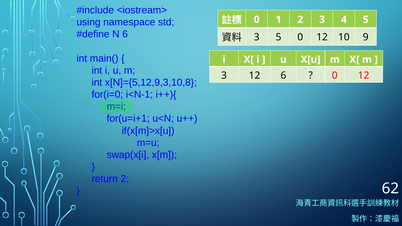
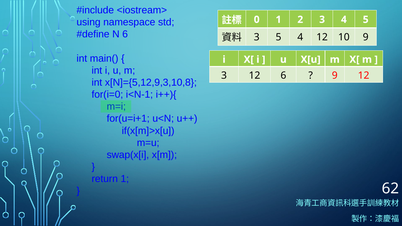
5 0: 0 -> 4
0 at (335, 75): 0 -> 9
return 2: 2 -> 1
